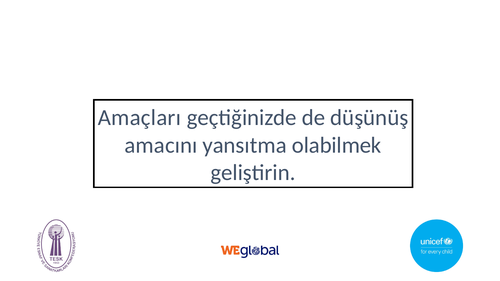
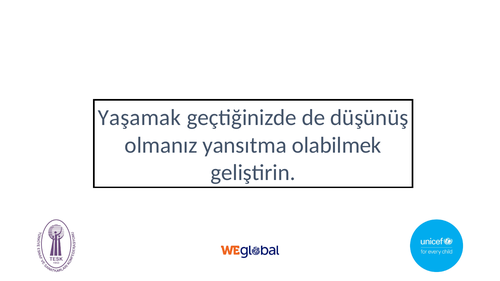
Amaçları: Amaçları -> Yaşamak
amacını: amacını -> olmanız
